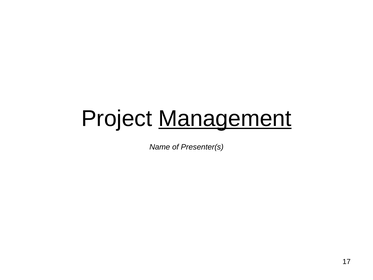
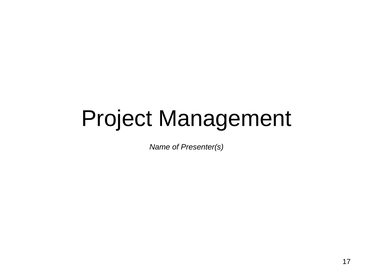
Management underline: present -> none
